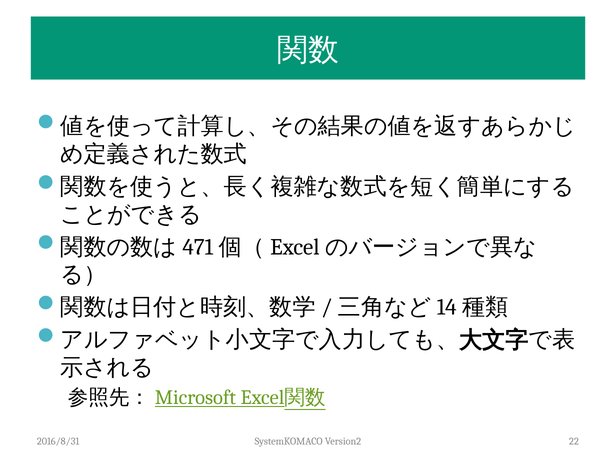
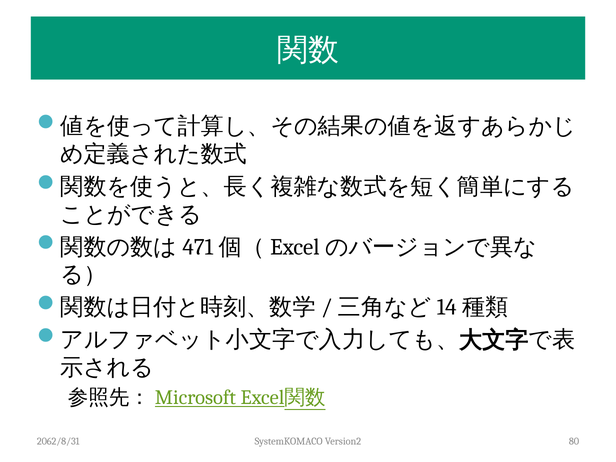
2016/8/31: 2016/8/31 -> 2062/8/31
22: 22 -> 80
